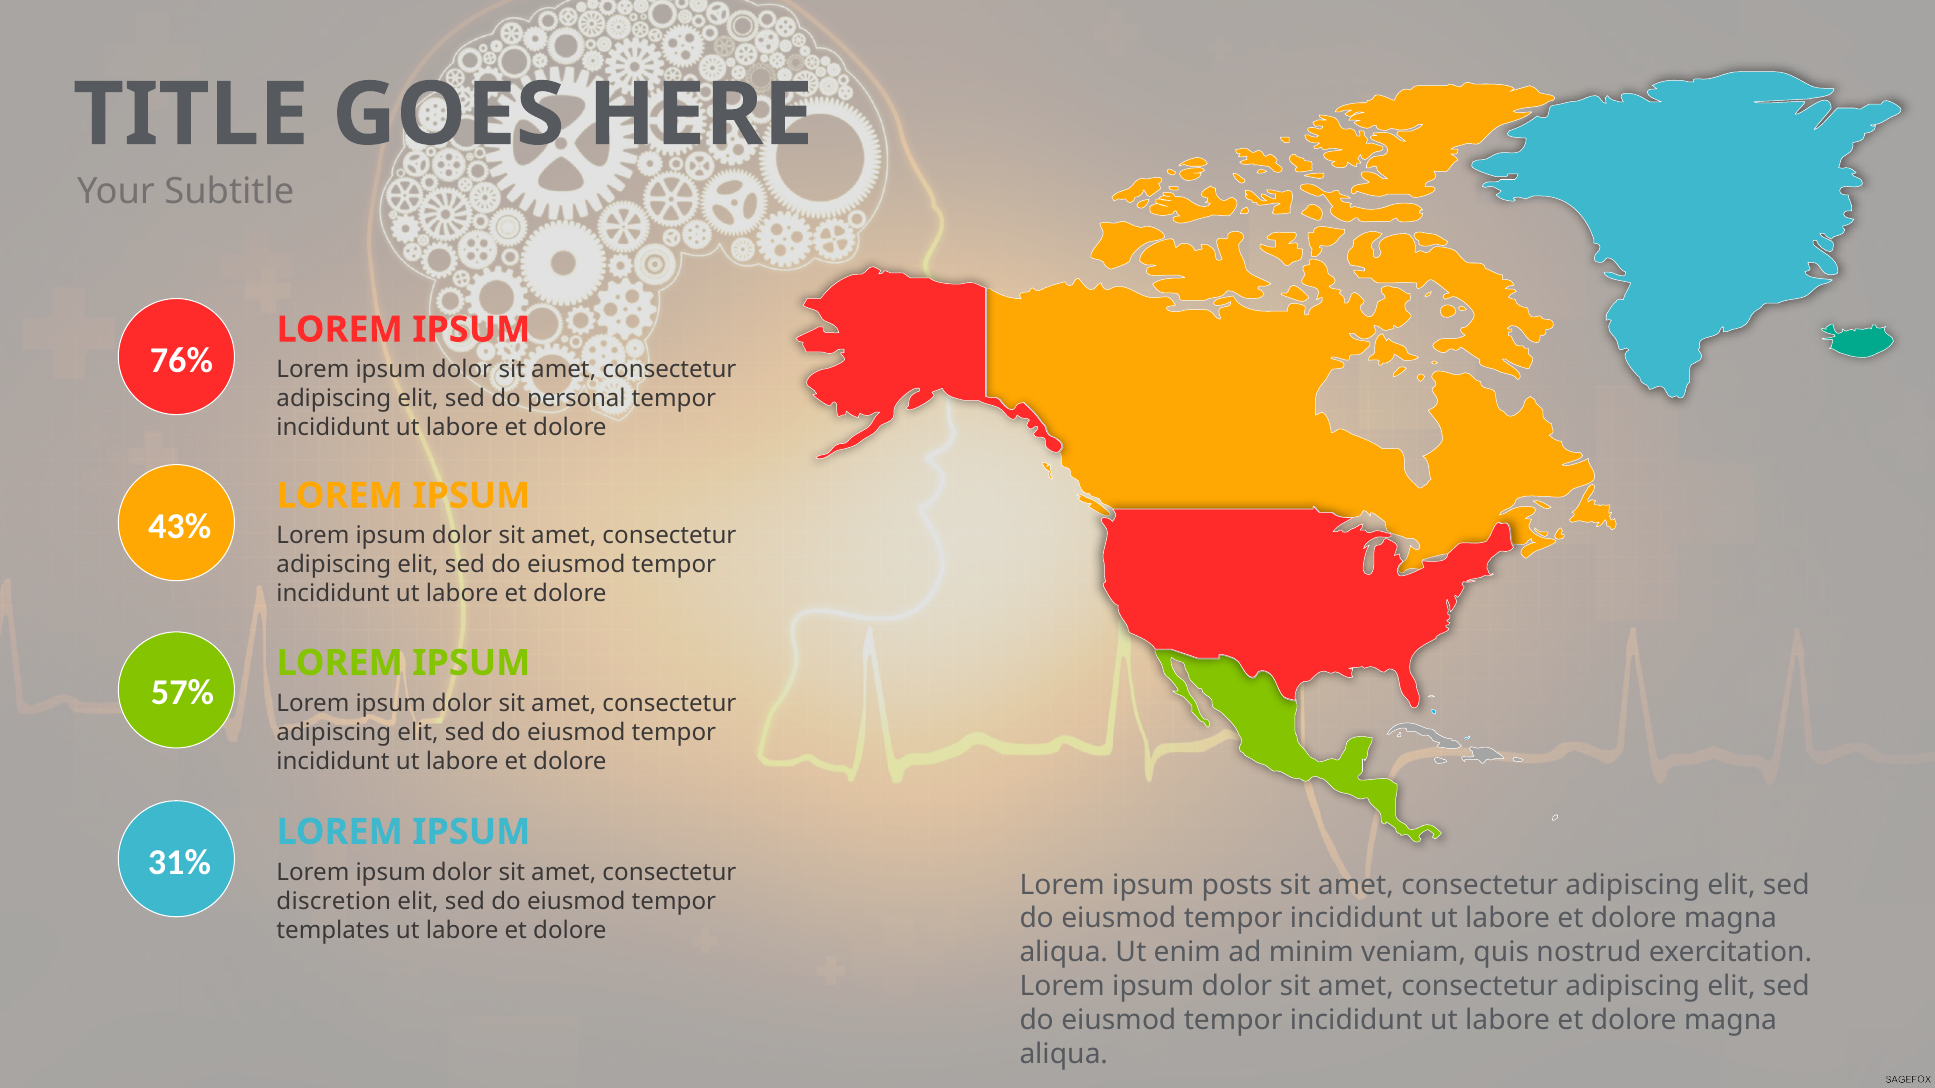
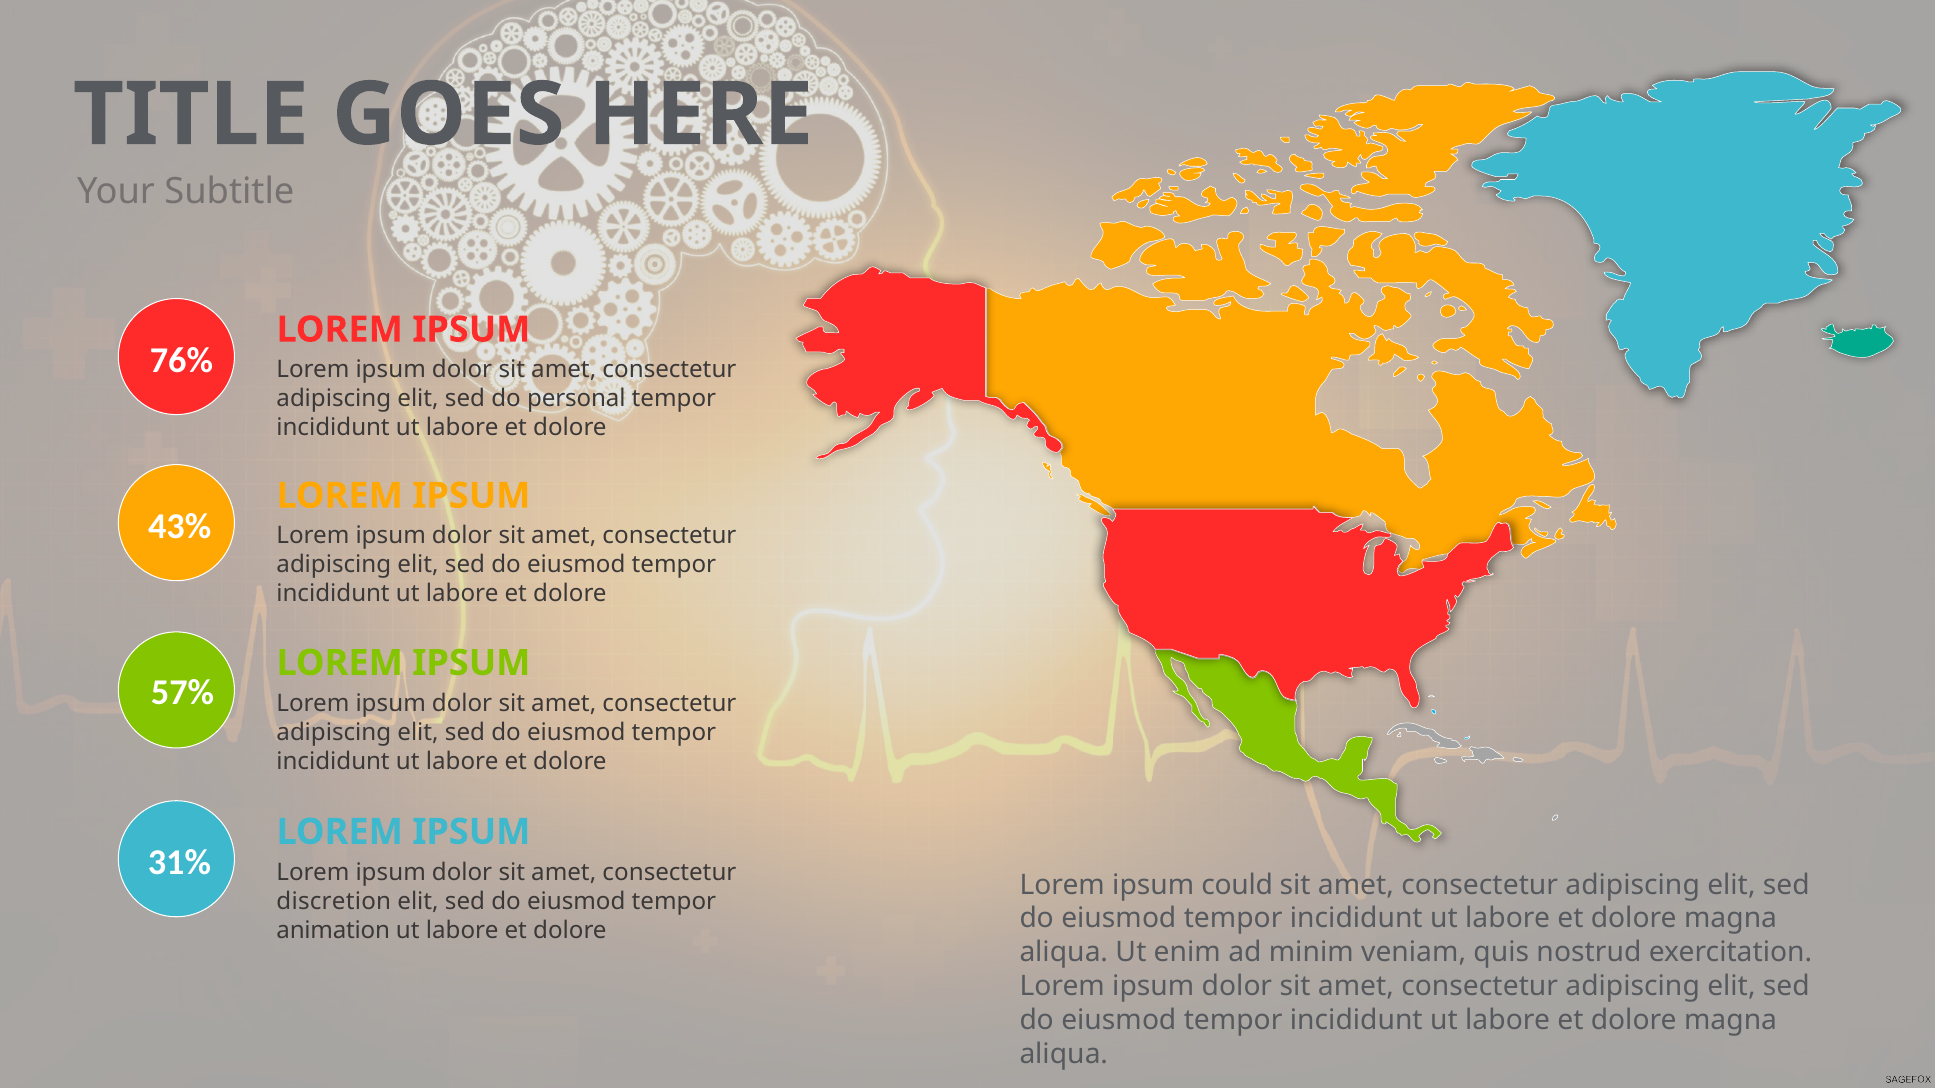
posts: posts -> could
templates: templates -> animation
